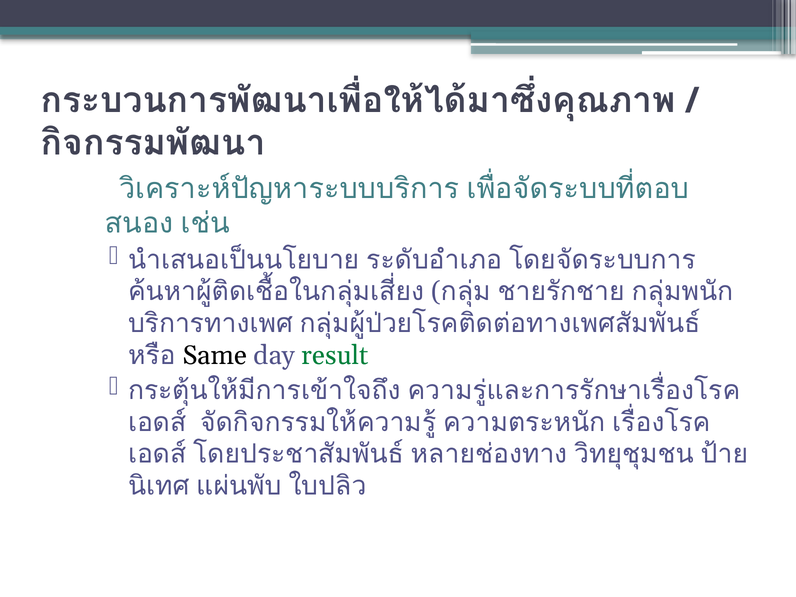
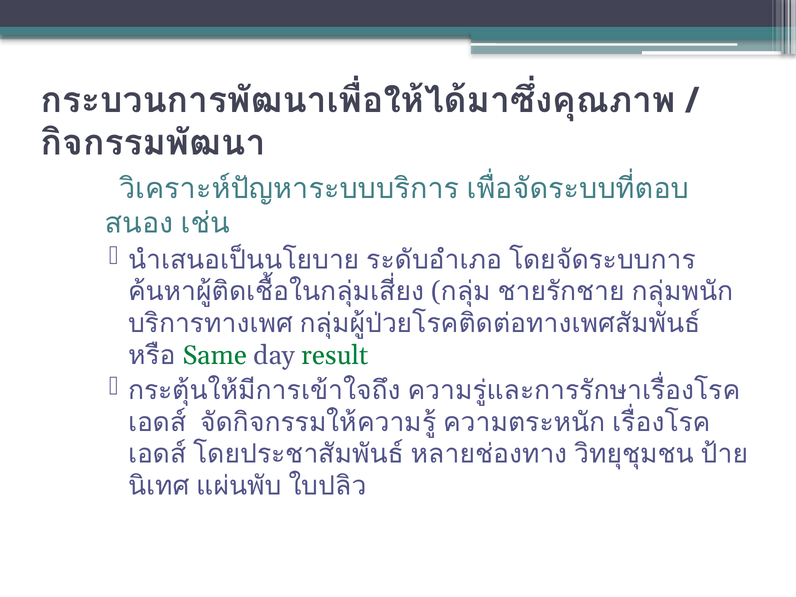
Same colour: black -> green
